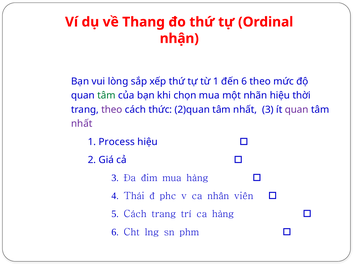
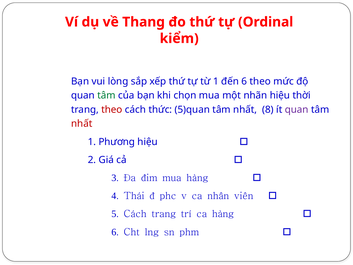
nhận: nhận -> kiểm
theo at (112, 109) colour: purple -> red
2)quan: 2)quan -> 5)quan
nhất 3: 3 -> 8
nhất at (82, 124) colour: purple -> red
Process: Process -> Phương
